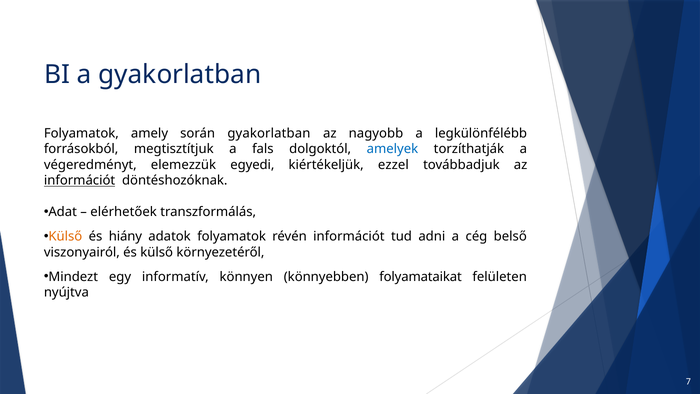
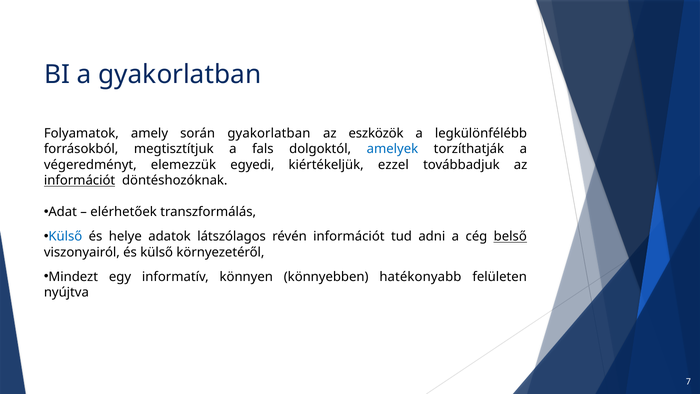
nagyobb: nagyobb -> eszközök
Külső at (65, 236) colour: orange -> blue
hiány: hiány -> helye
adatok folyamatok: folyamatok -> látszólagos
belső underline: none -> present
folyamataikat: folyamataikat -> hatékonyabb
